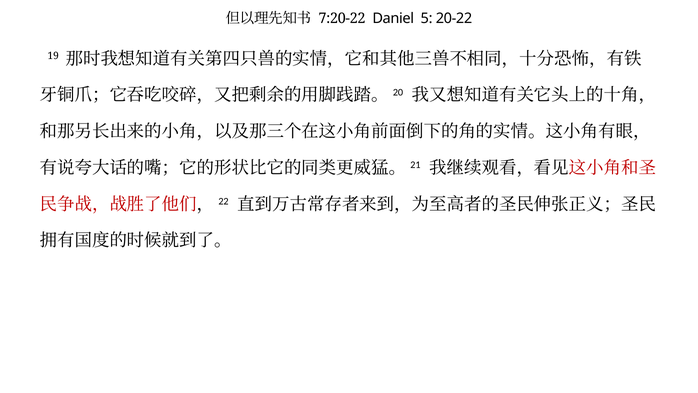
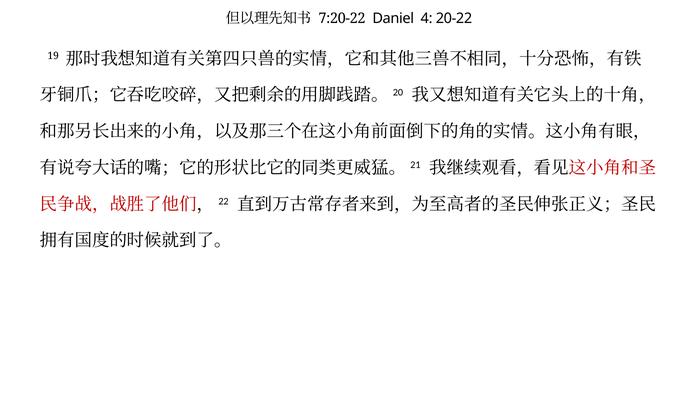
5: 5 -> 4
